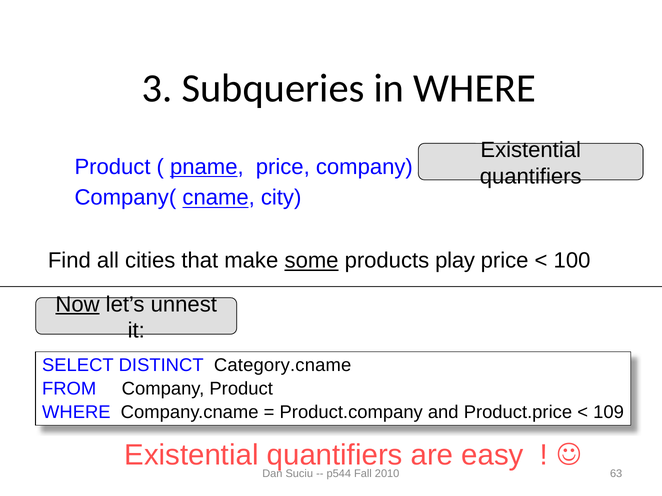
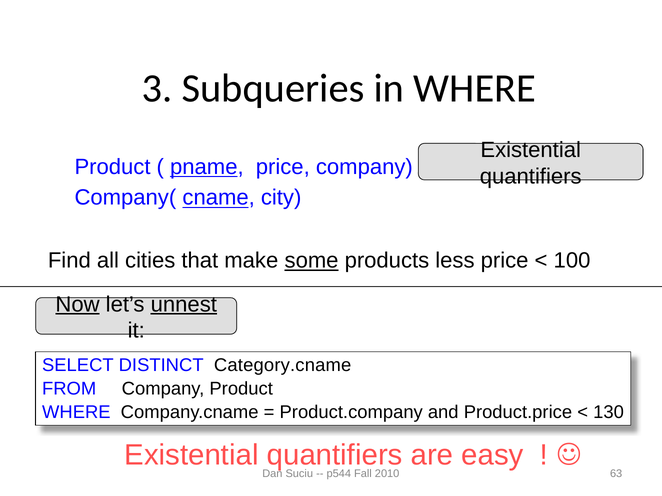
play: play -> less
unnest underline: none -> present
109: 109 -> 130
